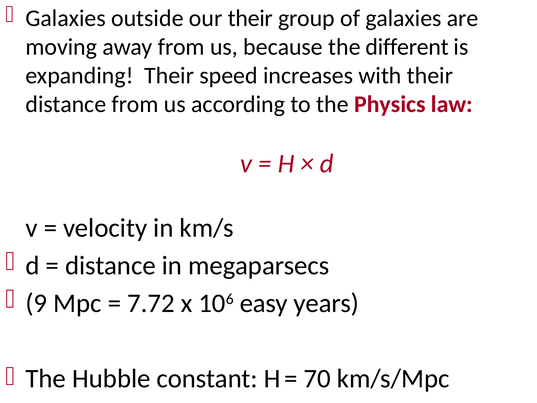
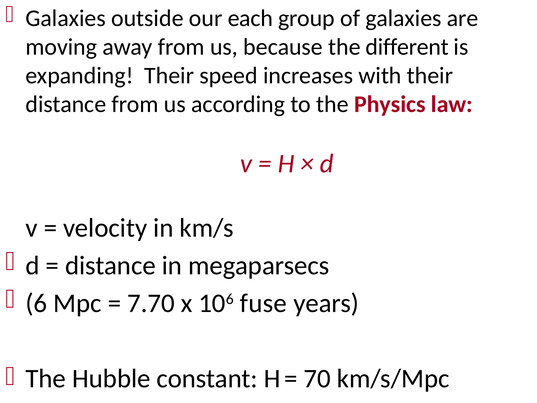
our their: their -> each
9: 9 -> 6
7.72: 7.72 -> 7.70
easy: easy -> fuse
